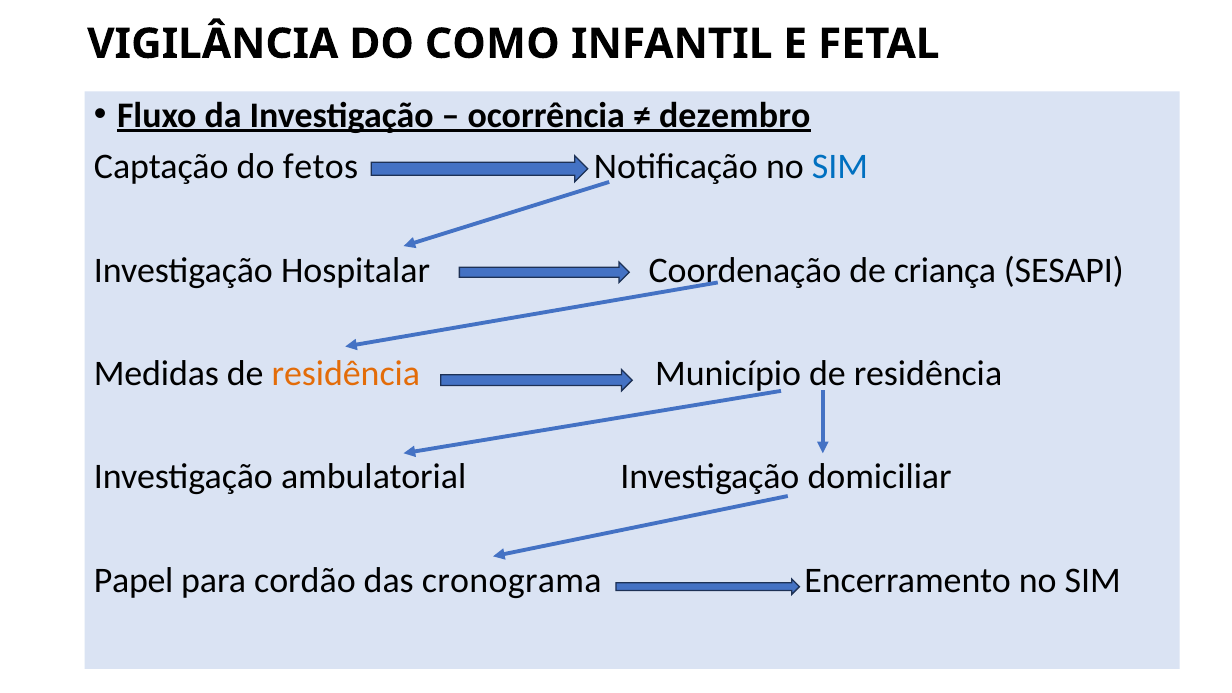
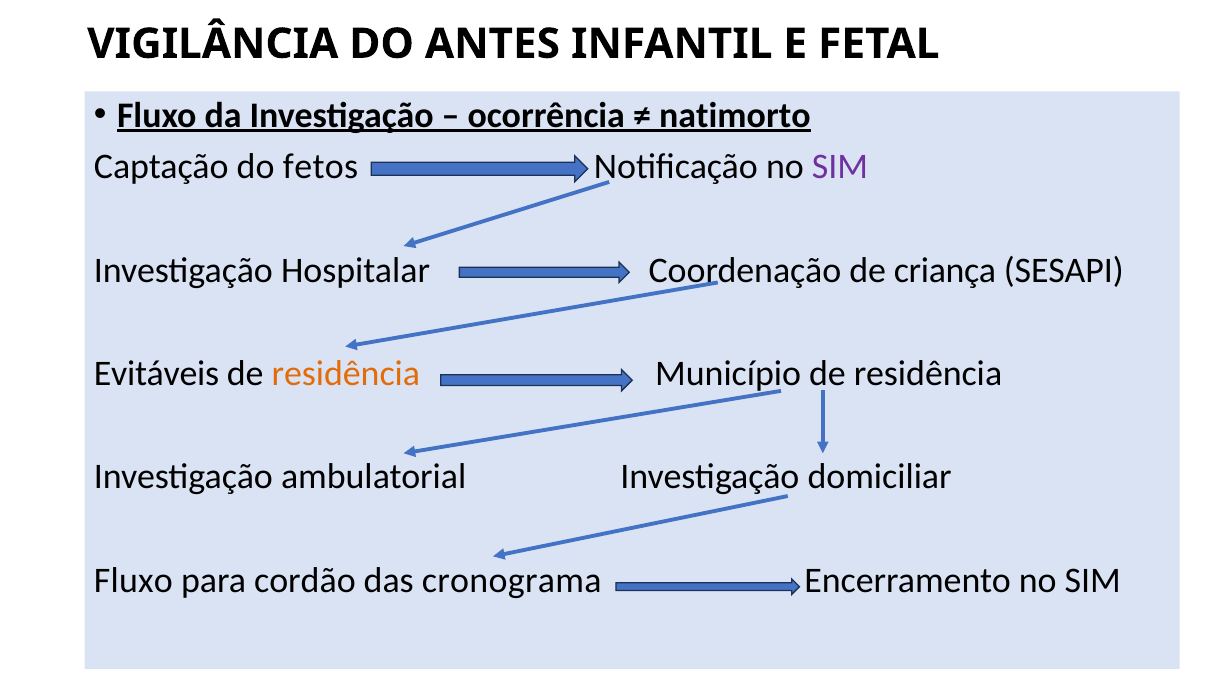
COMO: COMO -> ANTES
dezembro: dezembro -> natimorto
SIM at (840, 167) colour: blue -> purple
Medidas: Medidas -> Evitáveis
Papel at (134, 580): Papel -> Fluxo
